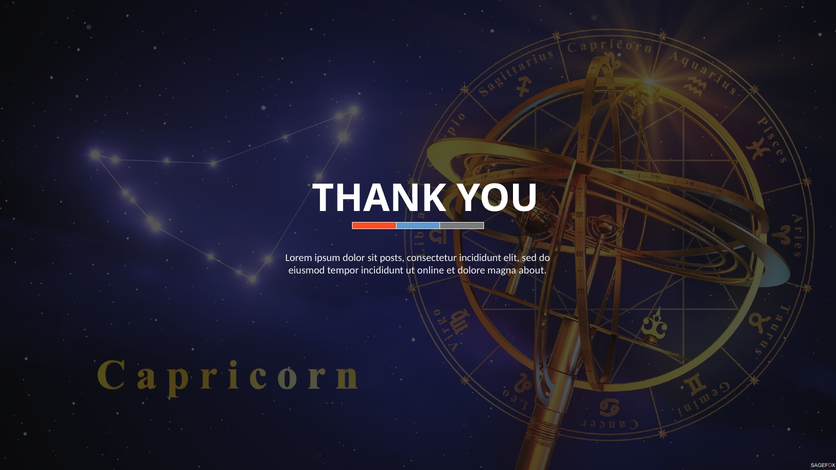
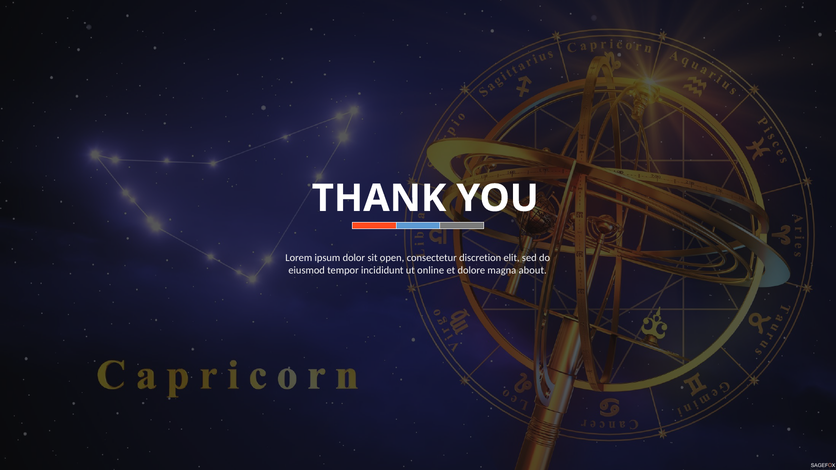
posts: posts -> open
consectetur incididunt: incididunt -> discretion
